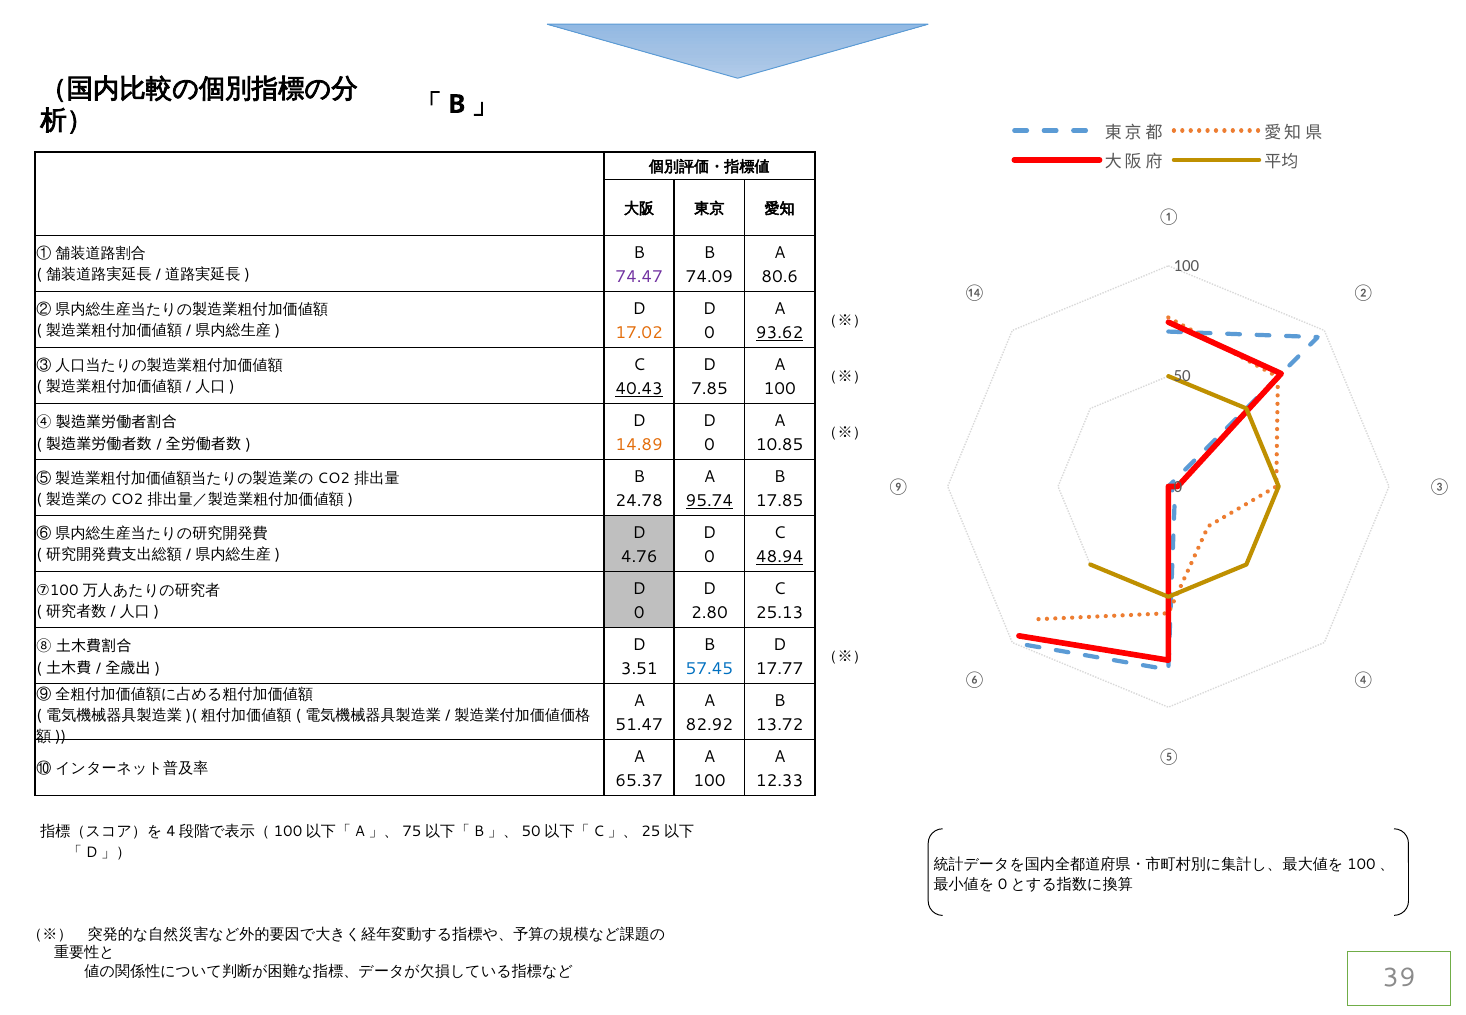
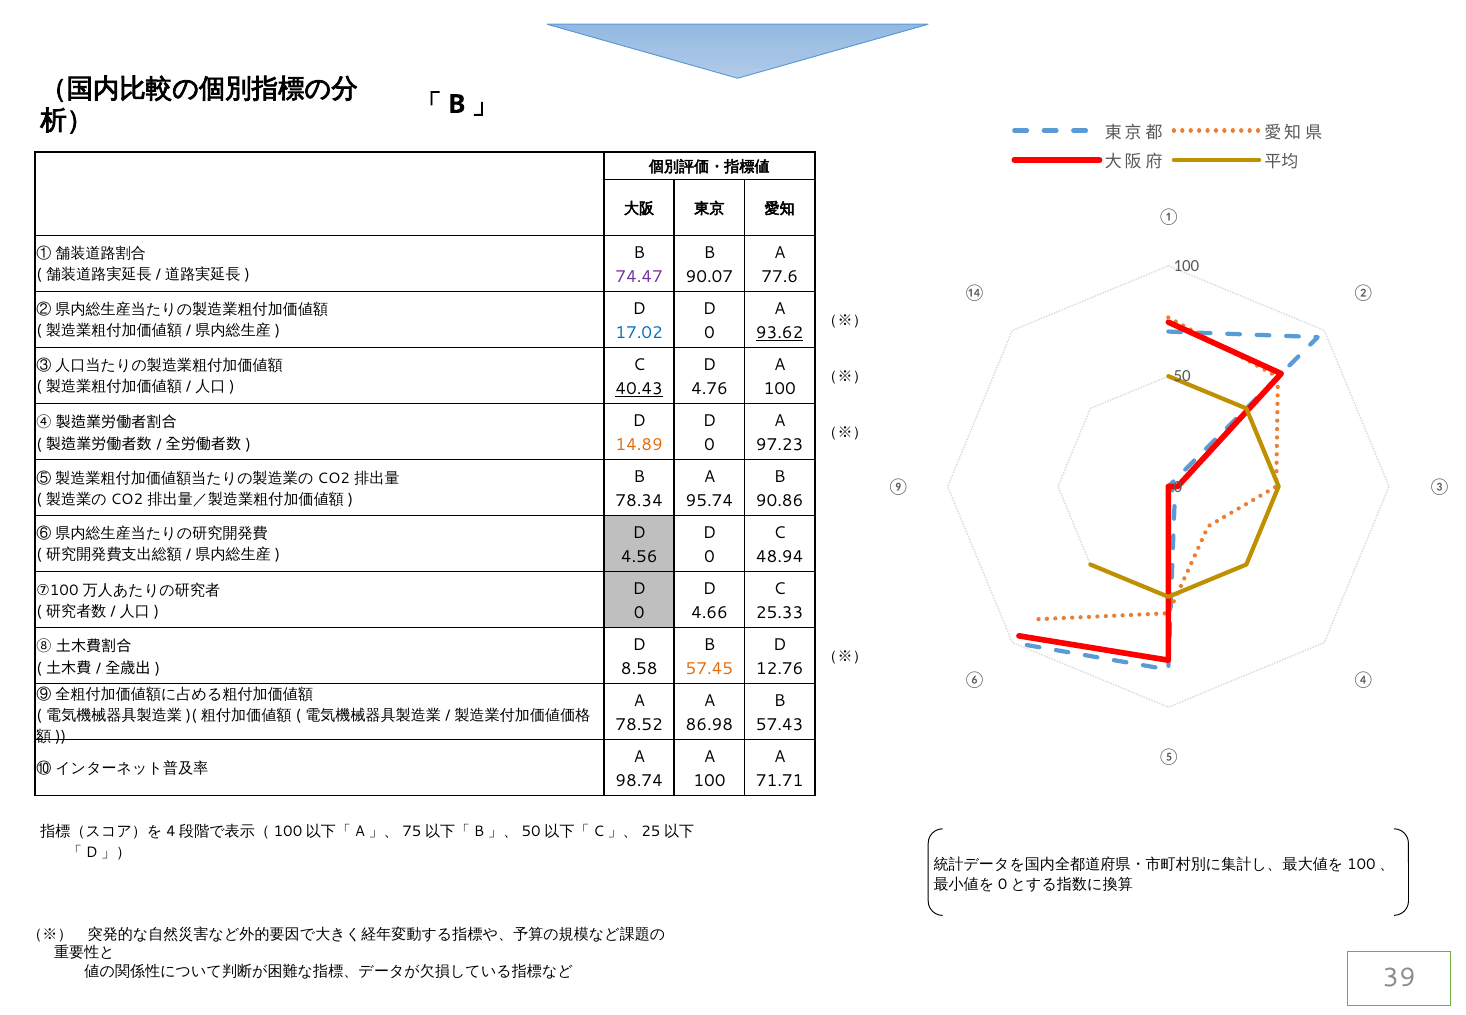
74.09: 74.09 -> 90.07
80.6: 80.6 -> 77.6
17.02 colour: orange -> blue
7.85: 7.85 -> 4.76
10.85: 10.85 -> 97.23
24.78: 24.78 -> 78.34
95.74 underline: present -> none
17.85: 17.85 -> 90.86
4.76: 4.76 -> 4.56
48.94 underline: present -> none
2.80: 2.80 -> 4.66
25.13: 25.13 -> 25.33
3.51: 3.51 -> 8.58
57.45 colour: blue -> orange
17.77: 17.77 -> 12.76
51.47: 51.47 -> 78.52
82.92: 82.92 -> 86.98
13.72: 13.72 -> 57.43
65.37: 65.37 -> 98.74
12.33: 12.33 -> 71.71
